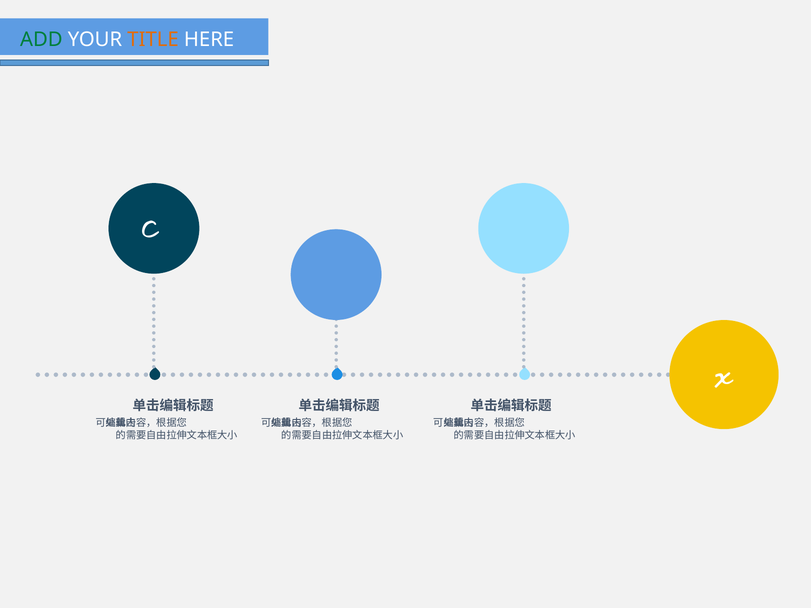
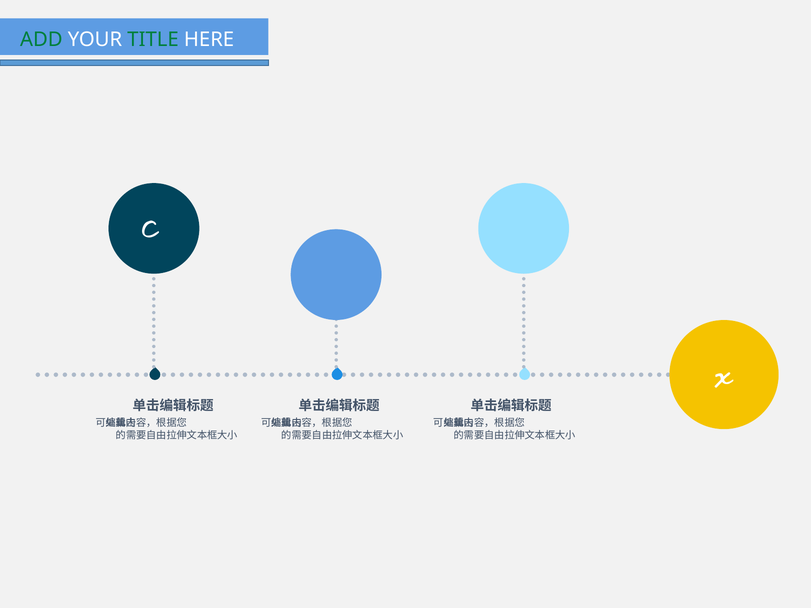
TITLE colour: orange -> green
